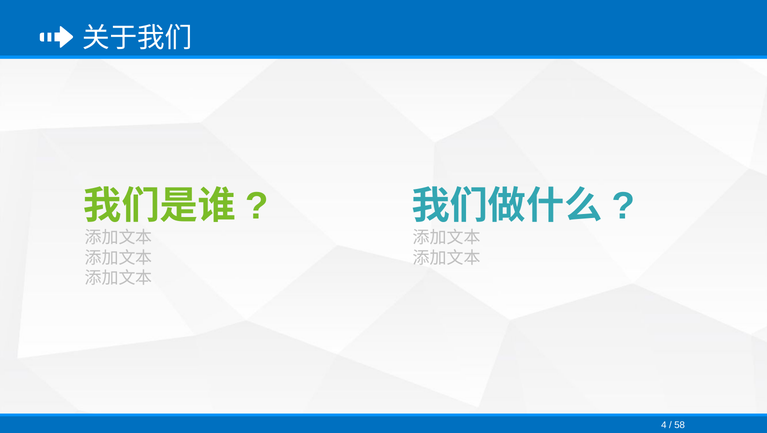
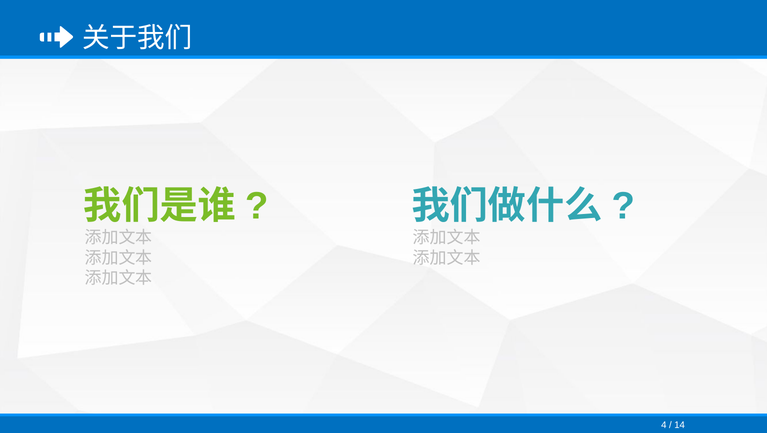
58: 58 -> 14
